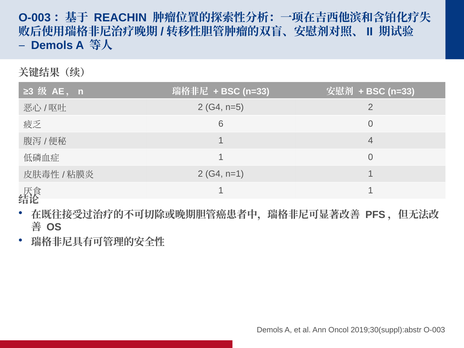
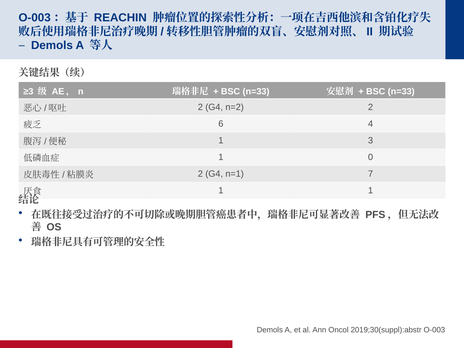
n=5: n=5 -> n=2
6 0: 0 -> 4
4: 4 -> 3
n=1 1: 1 -> 7
